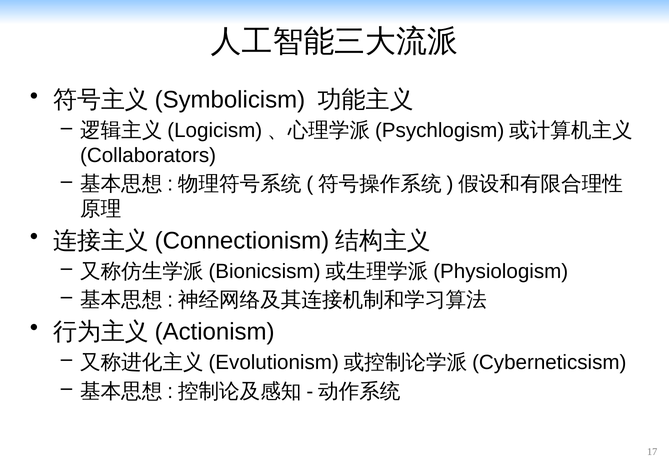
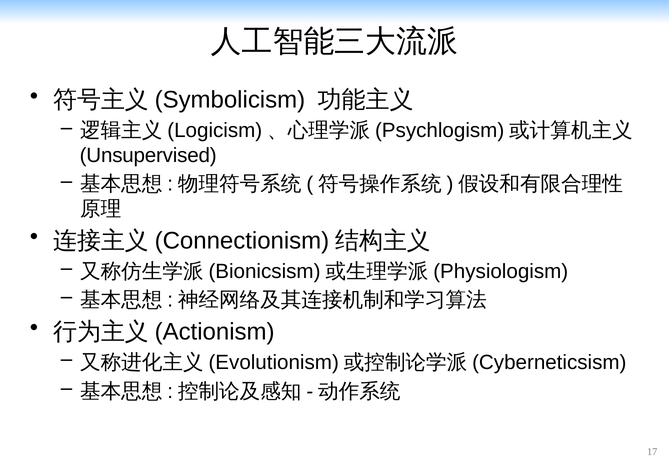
Collaborators: Collaborators -> Unsupervised
